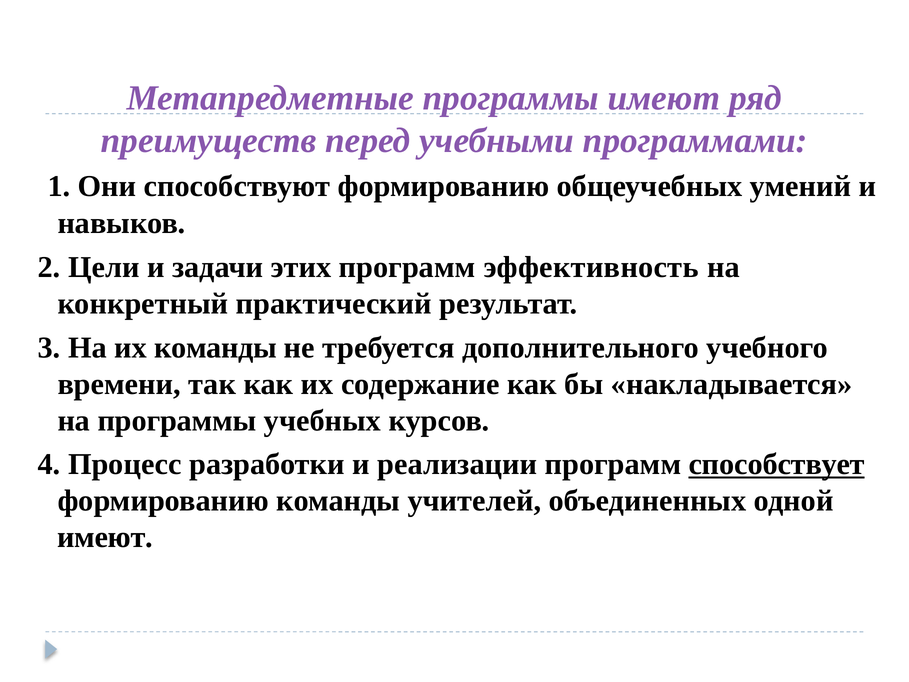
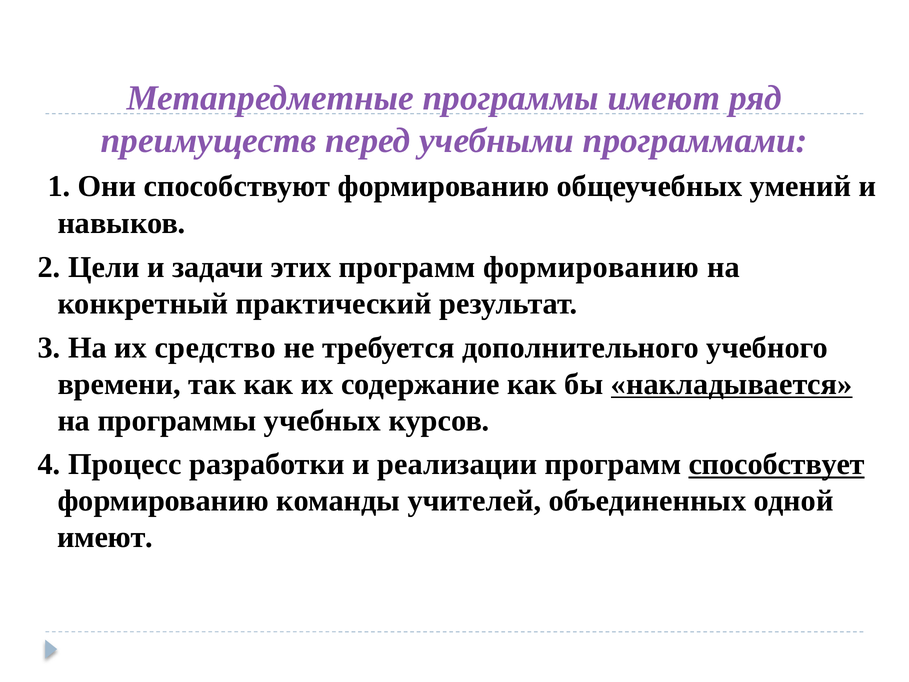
программ эффективность: эффективность -> формированию
их команды: команды -> средство
накладывается underline: none -> present
